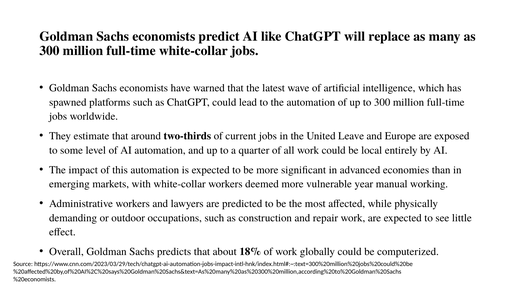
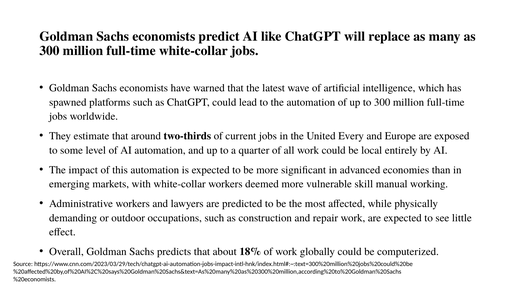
Leave: Leave -> Every
year: year -> skill
